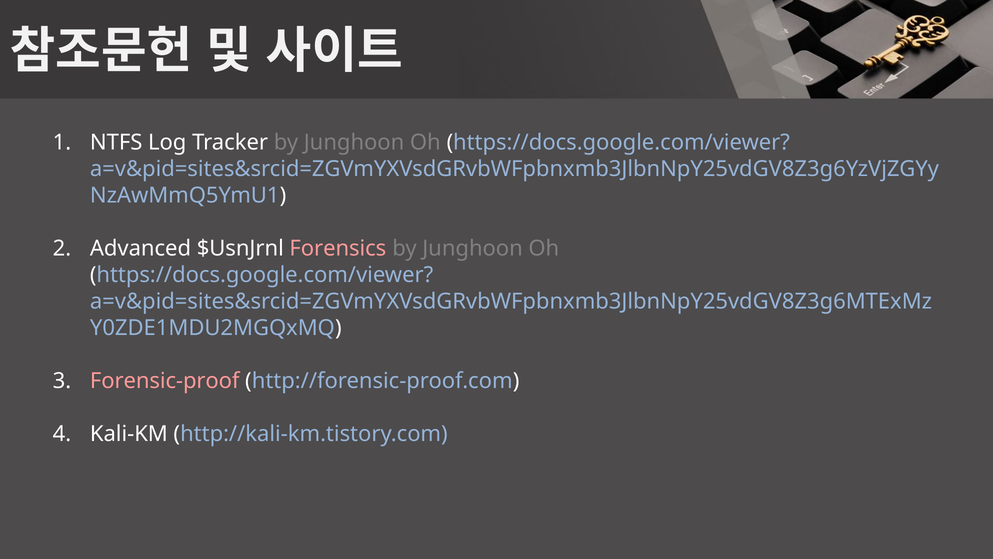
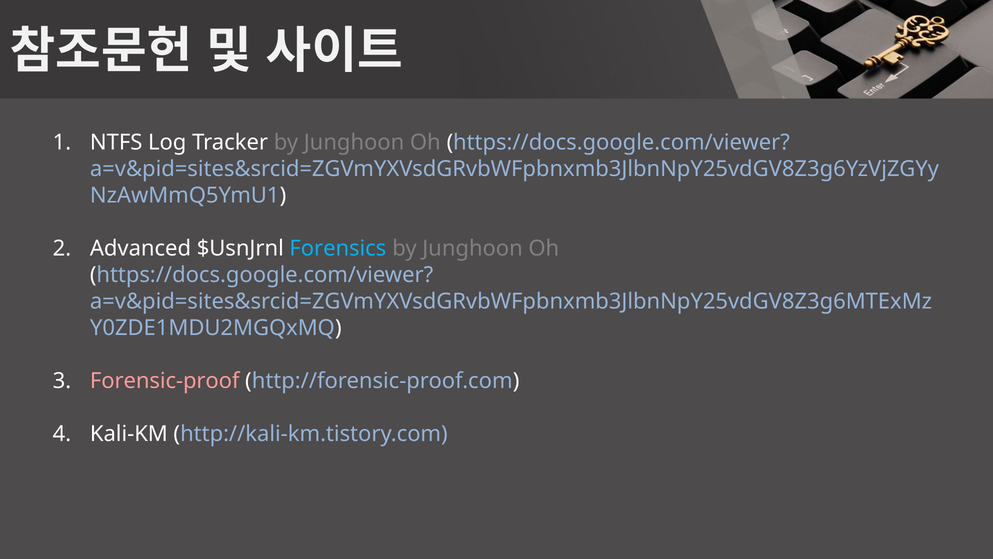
Forensics colour: pink -> light blue
